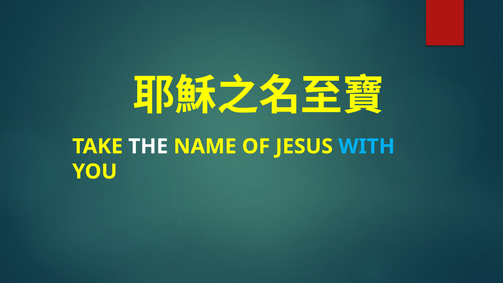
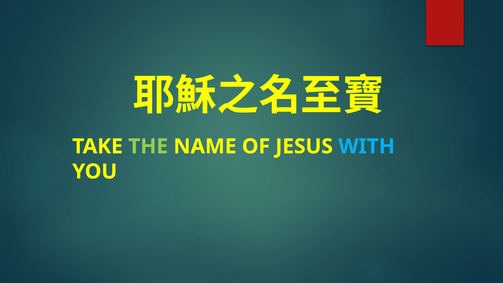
THE colour: white -> light green
